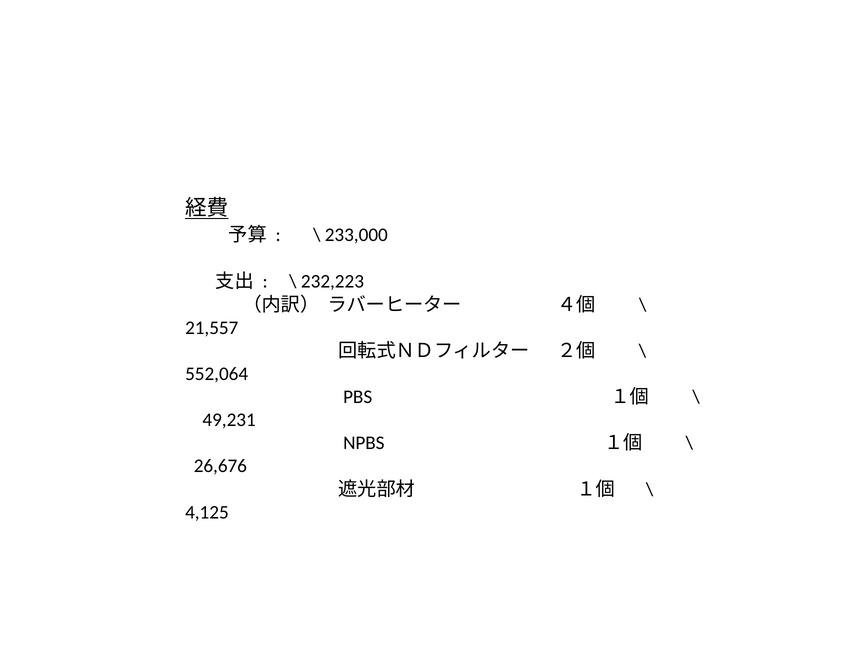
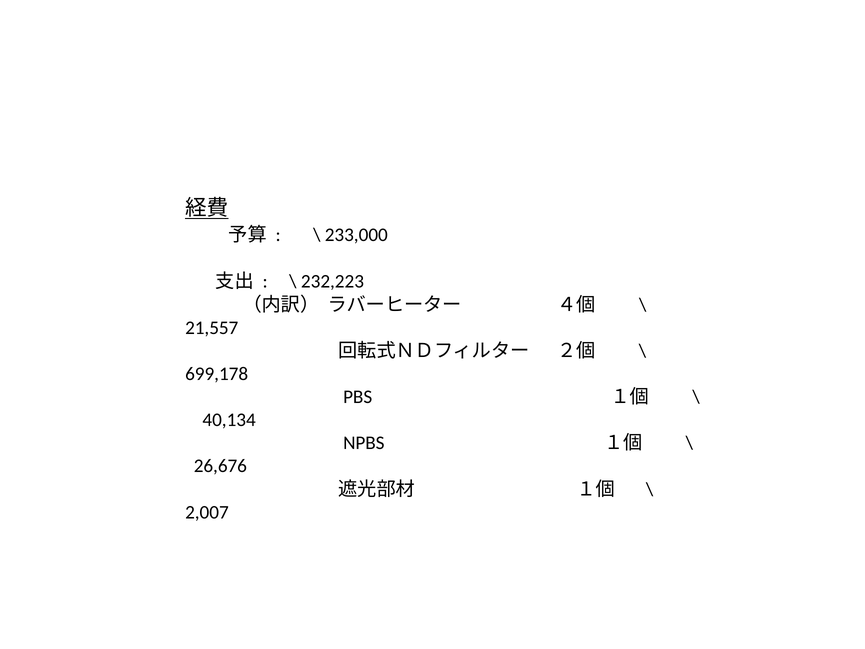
552,064: 552,064 -> 699,178
49,231: 49,231 -> 40,134
4,125: 4,125 -> 2,007
